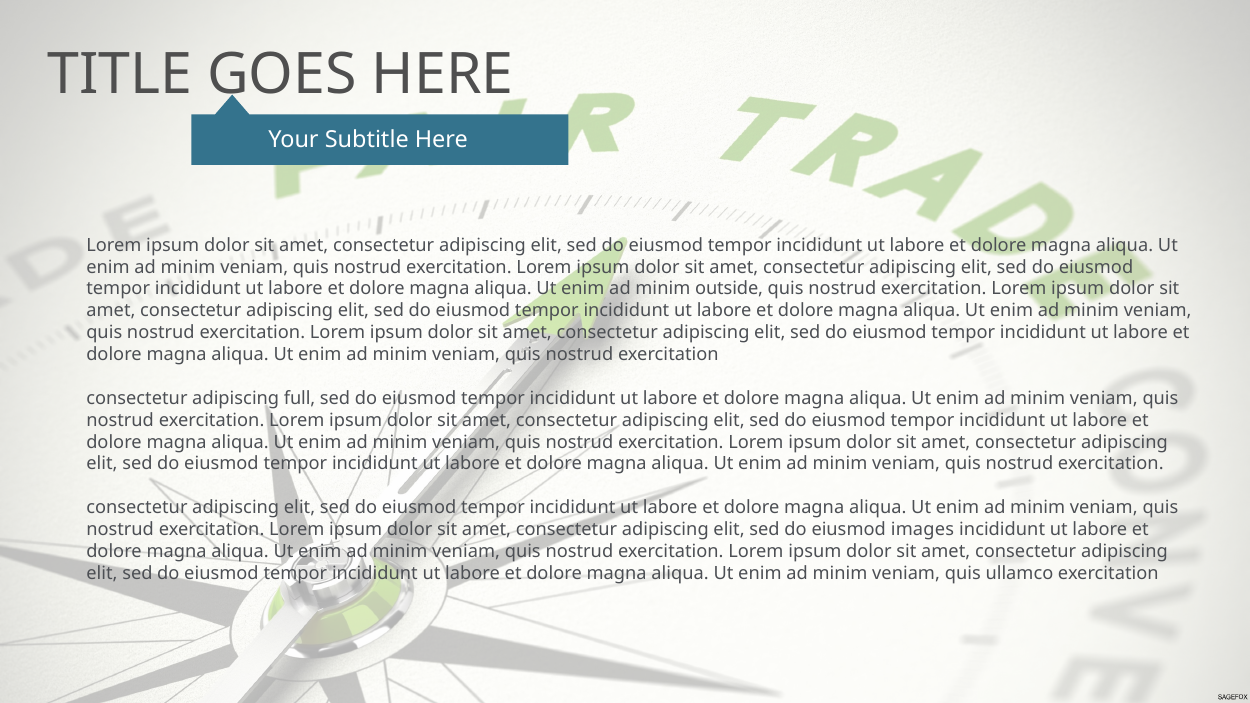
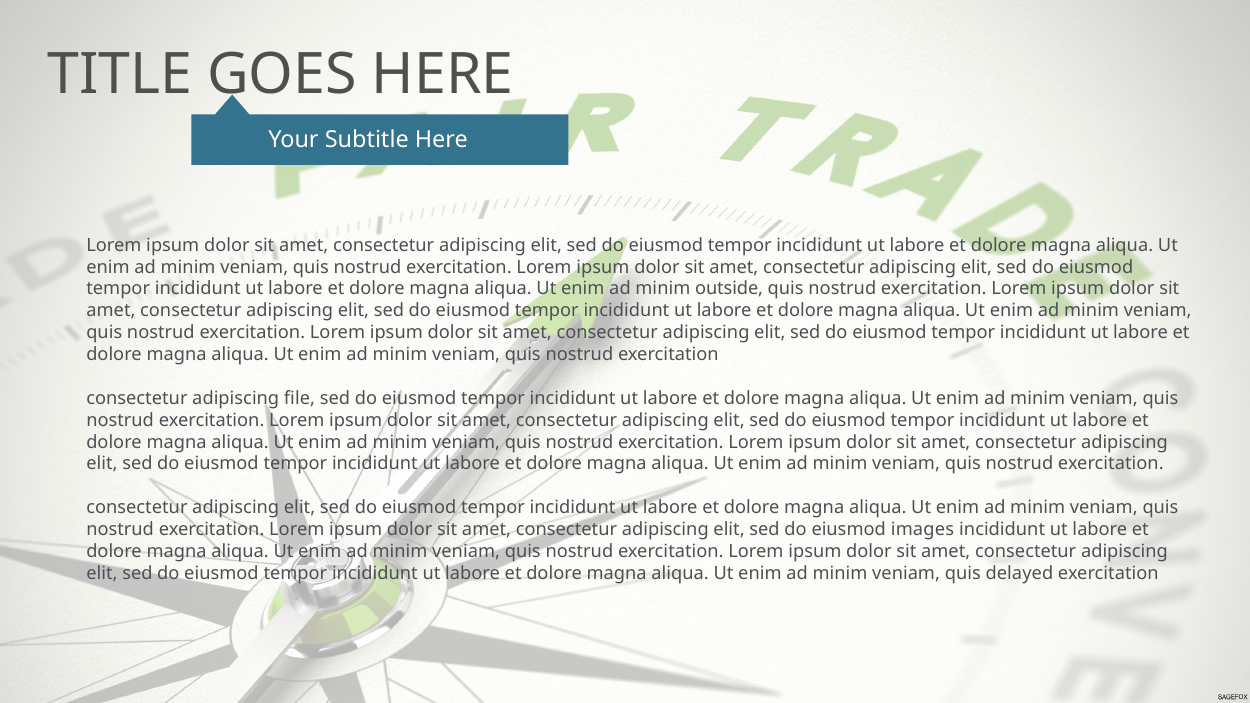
full: full -> file
ullamco: ullamco -> delayed
